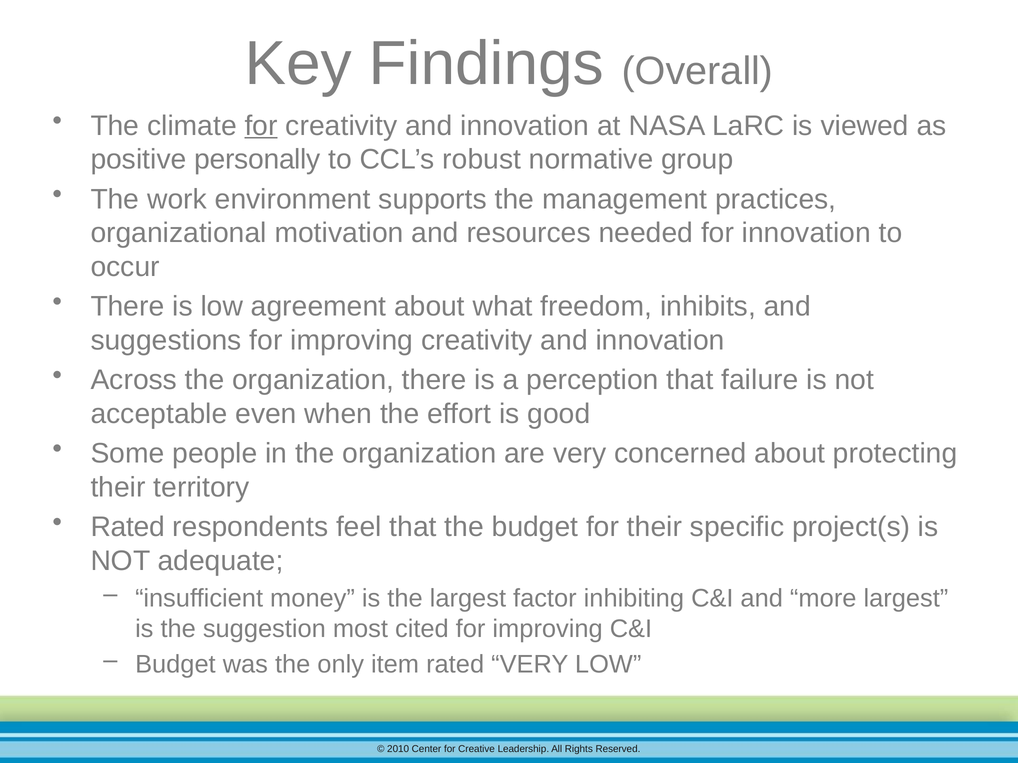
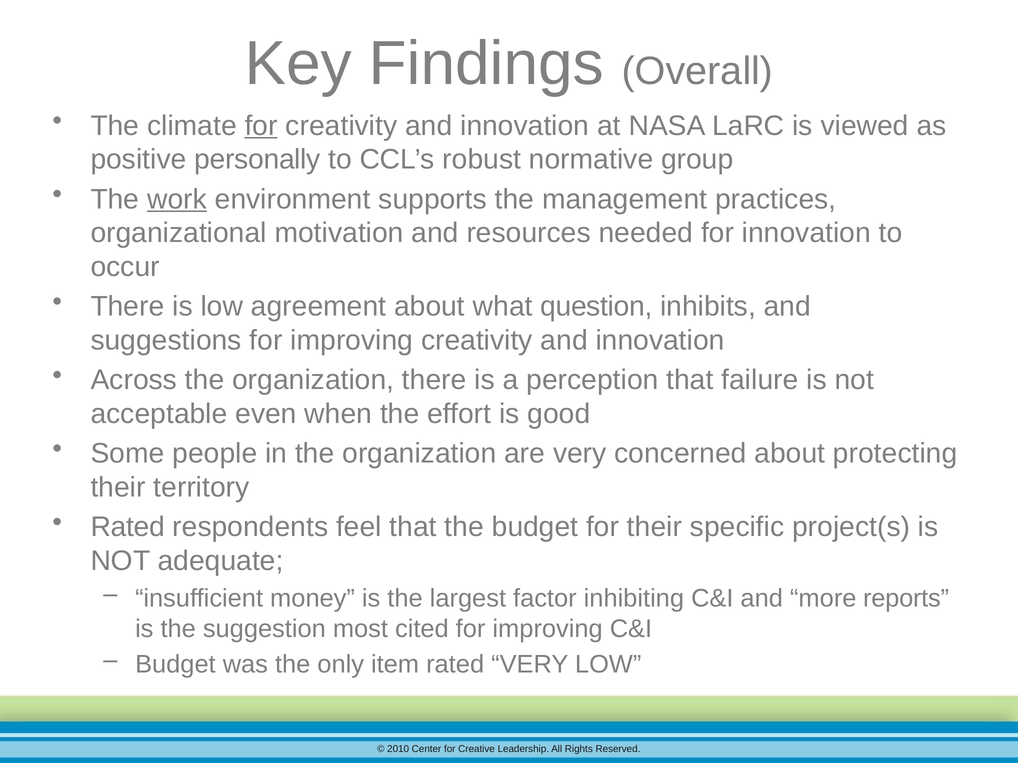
work underline: none -> present
freedom: freedom -> question
more largest: largest -> reports
